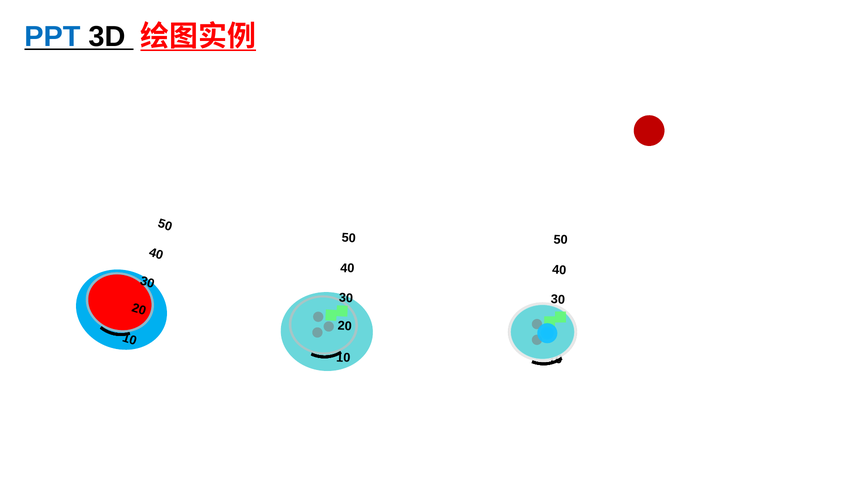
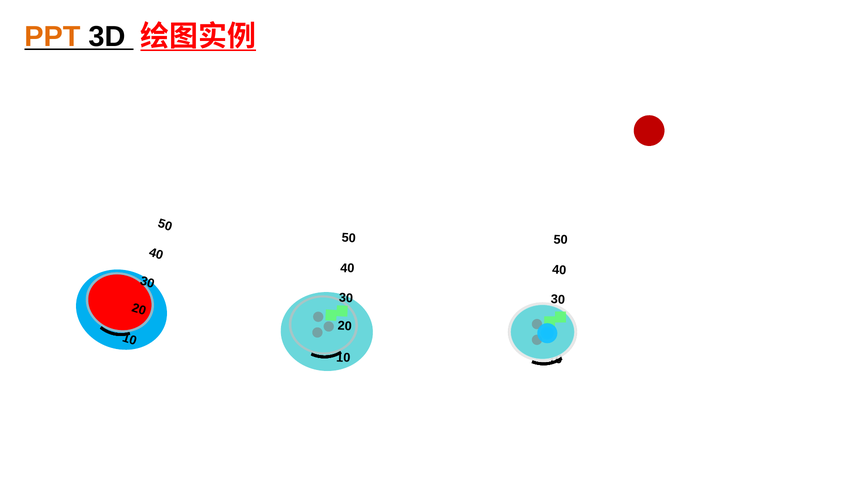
PPT colour: blue -> orange
